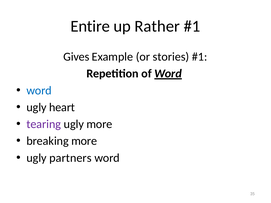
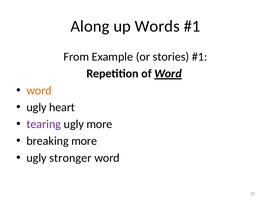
Entire: Entire -> Along
Rather: Rather -> Words
Gives: Gives -> From
word at (39, 91) colour: blue -> orange
partners: partners -> stronger
